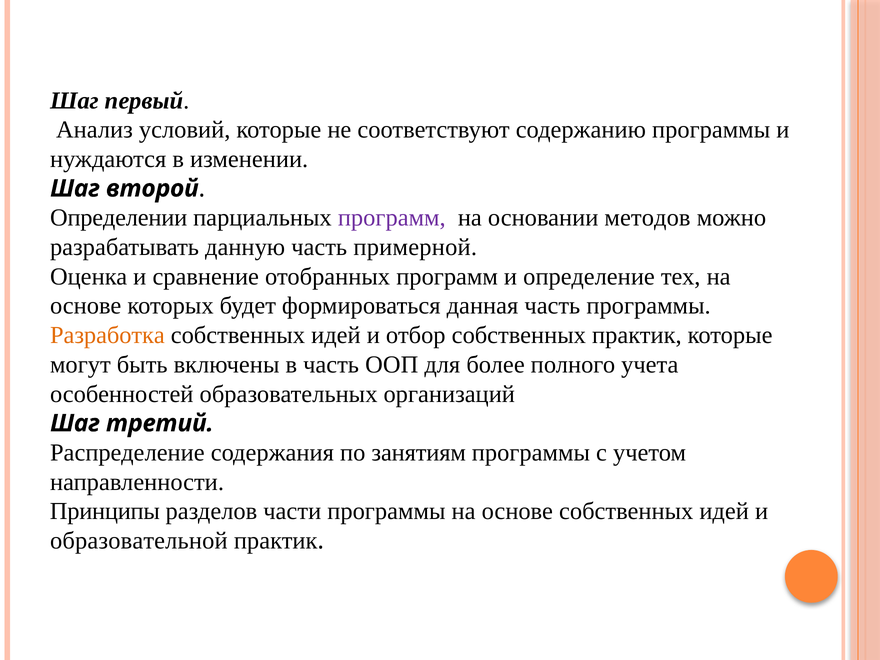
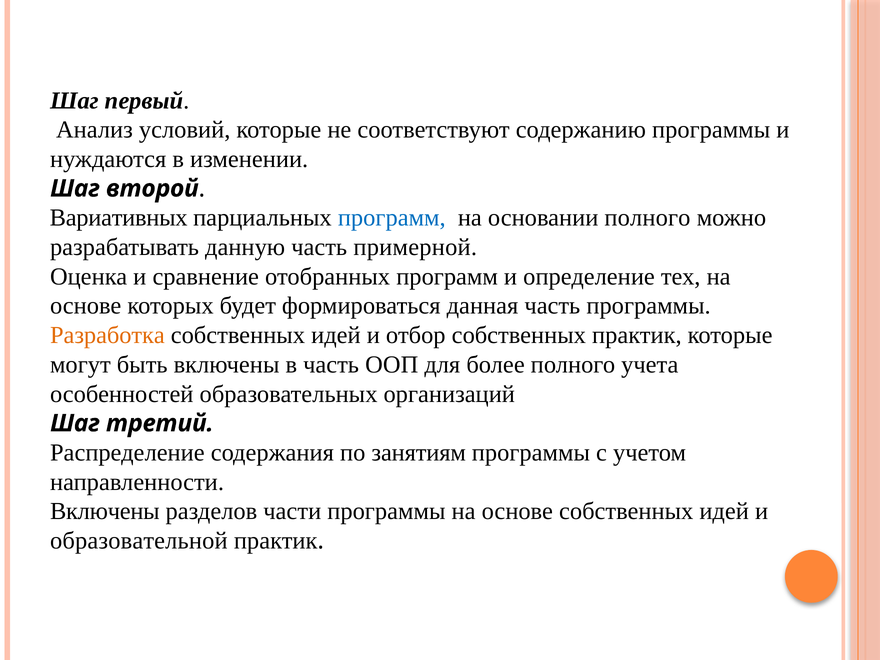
Определении: Определении -> Вариативных
программ at (392, 218) colour: purple -> blue
основании методов: методов -> полного
Принципы at (105, 511): Принципы -> Включены
